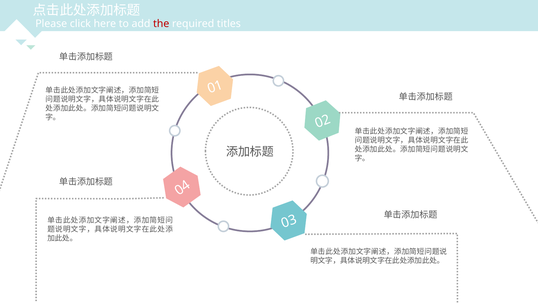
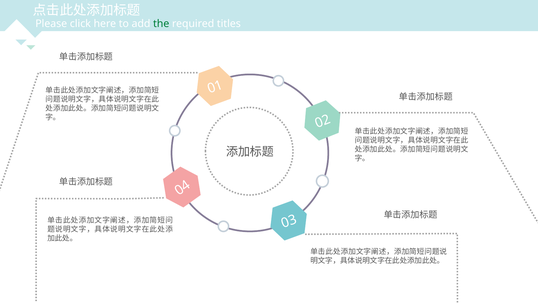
the colour: red -> green
